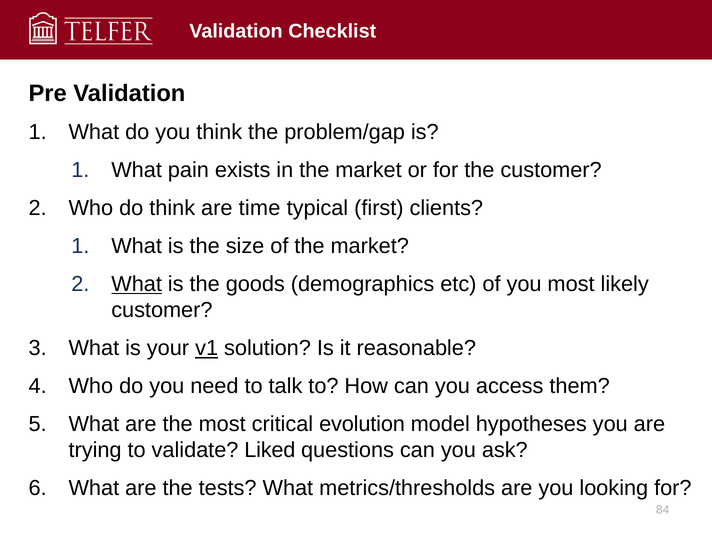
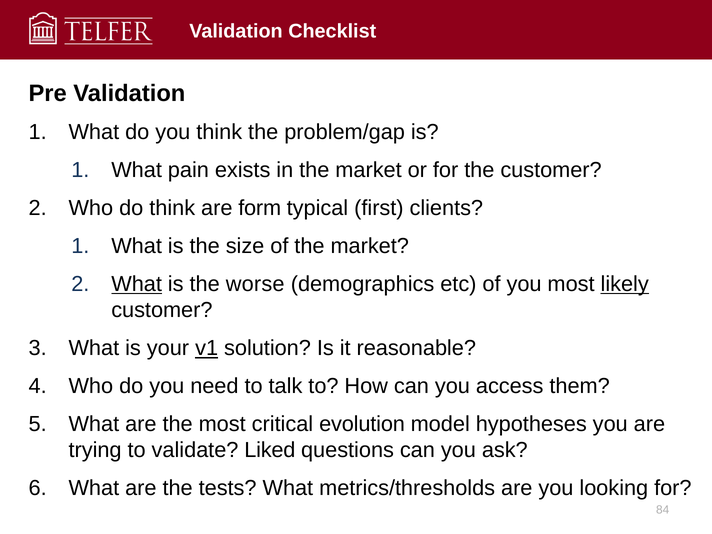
time: time -> form
goods: goods -> worse
likely underline: none -> present
